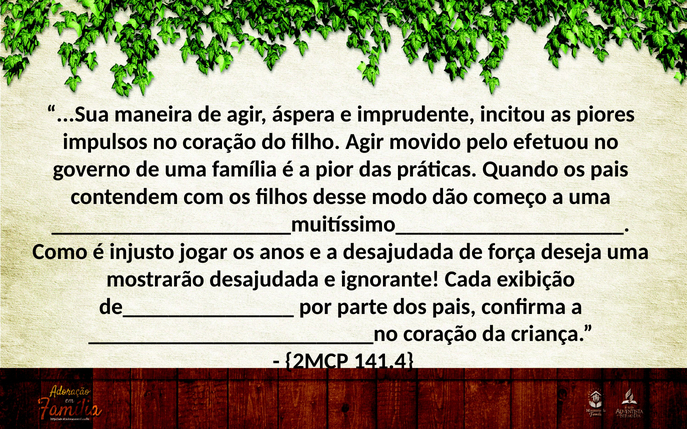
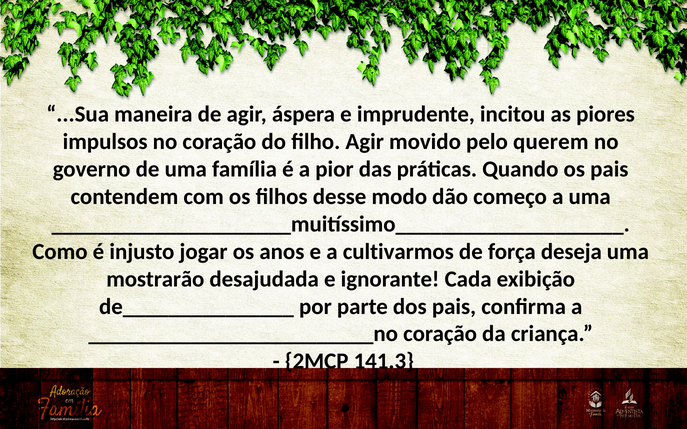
efetuou: efetuou -> querem
a desajudada: desajudada -> cultivarmos
141.4: 141.4 -> 141.3
